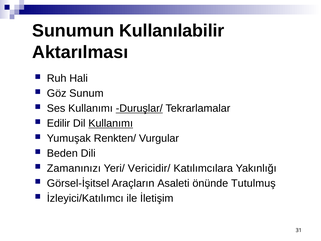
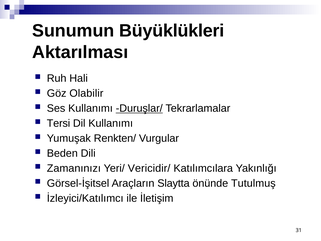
Kullanılabilir: Kullanılabilir -> Büyüklükleri
Sunum: Sunum -> Olabilir
Edilir: Edilir -> Tersi
Kullanımı at (111, 123) underline: present -> none
Asaleti: Asaleti -> Slaytta
